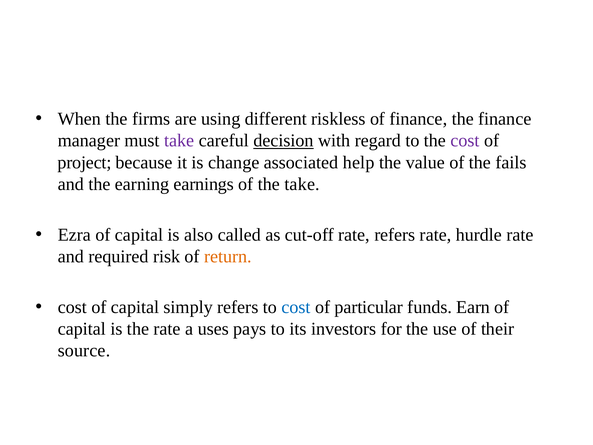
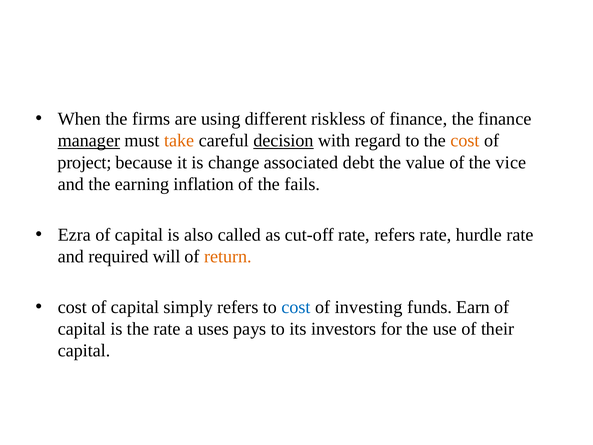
manager underline: none -> present
take at (179, 141) colour: purple -> orange
cost at (465, 141) colour: purple -> orange
help: help -> debt
fails: fails -> vice
earnings: earnings -> inflation
the take: take -> fails
risk: risk -> will
particular: particular -> investing
source at (84, 350): source -> capital
